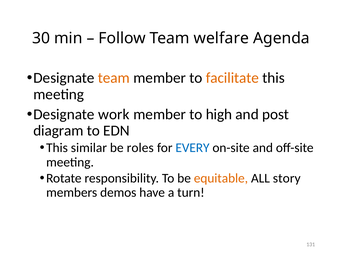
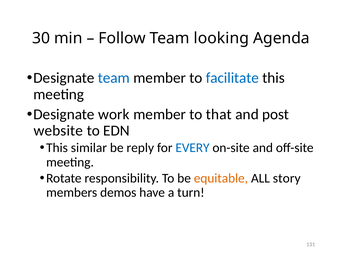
welfare: welfare -> looking
team at (114, 78) colour: orange -> blue
facilitate colour: orange -> blue
high: high -> that
diagram: diagram -> website
roles: roles -> reply
